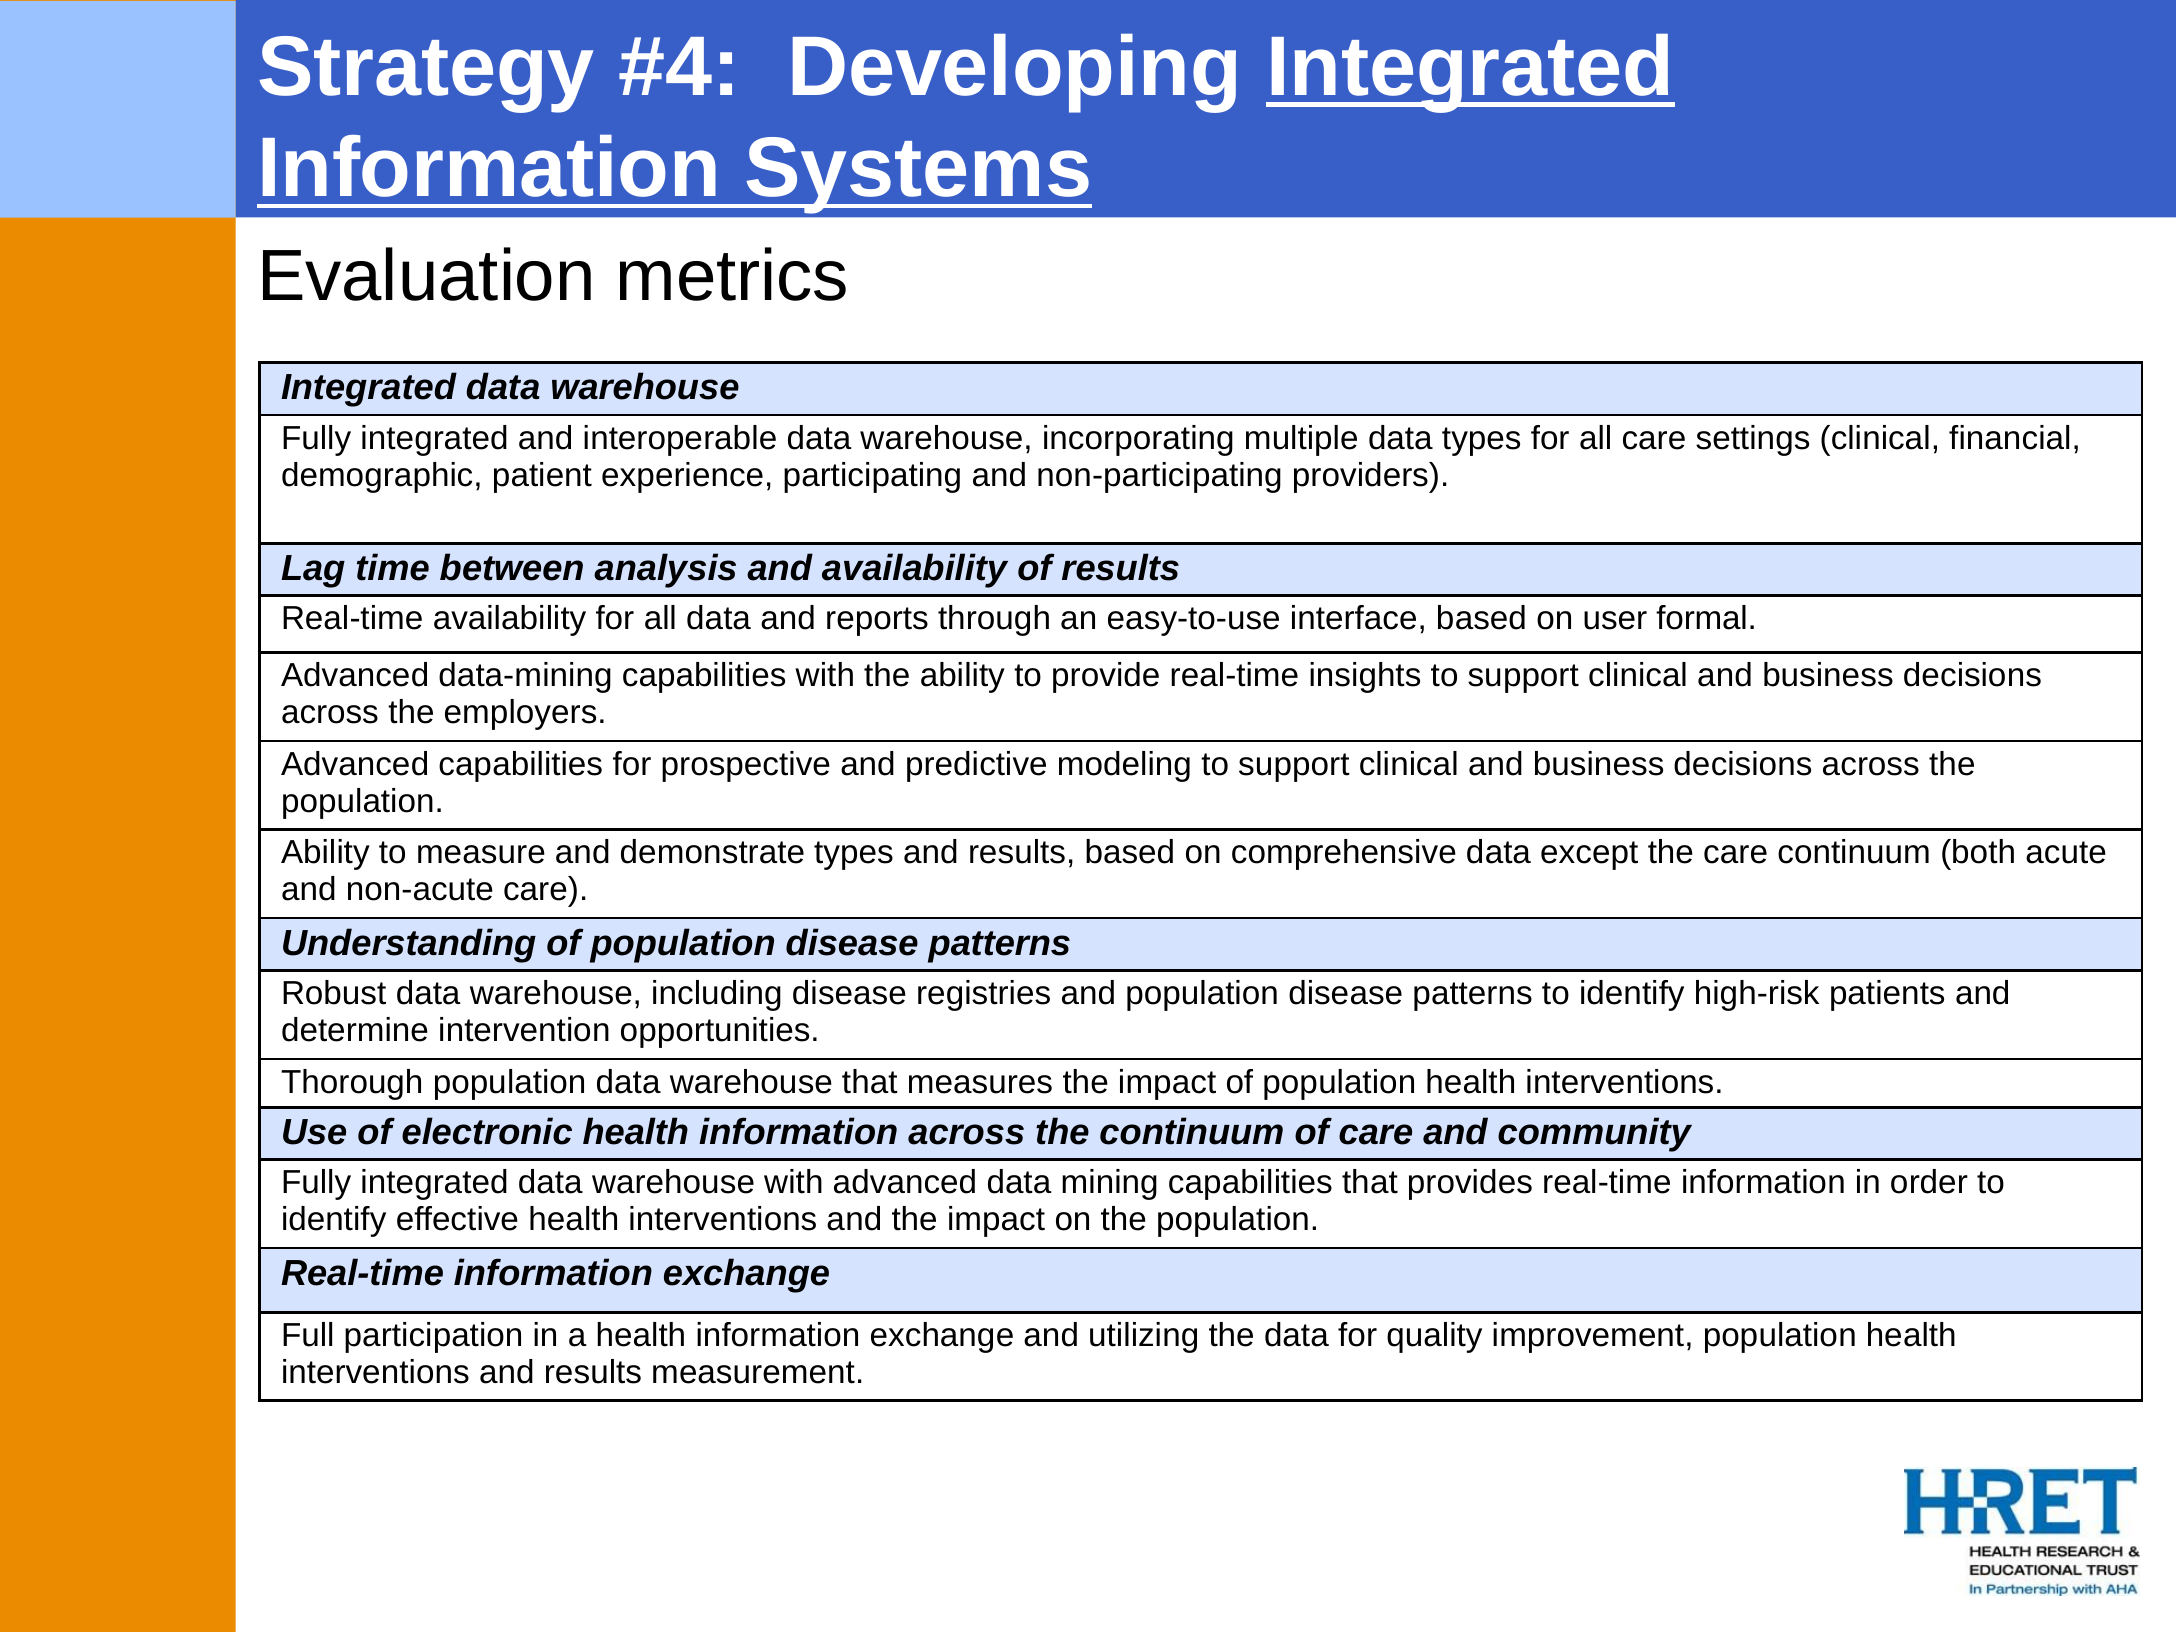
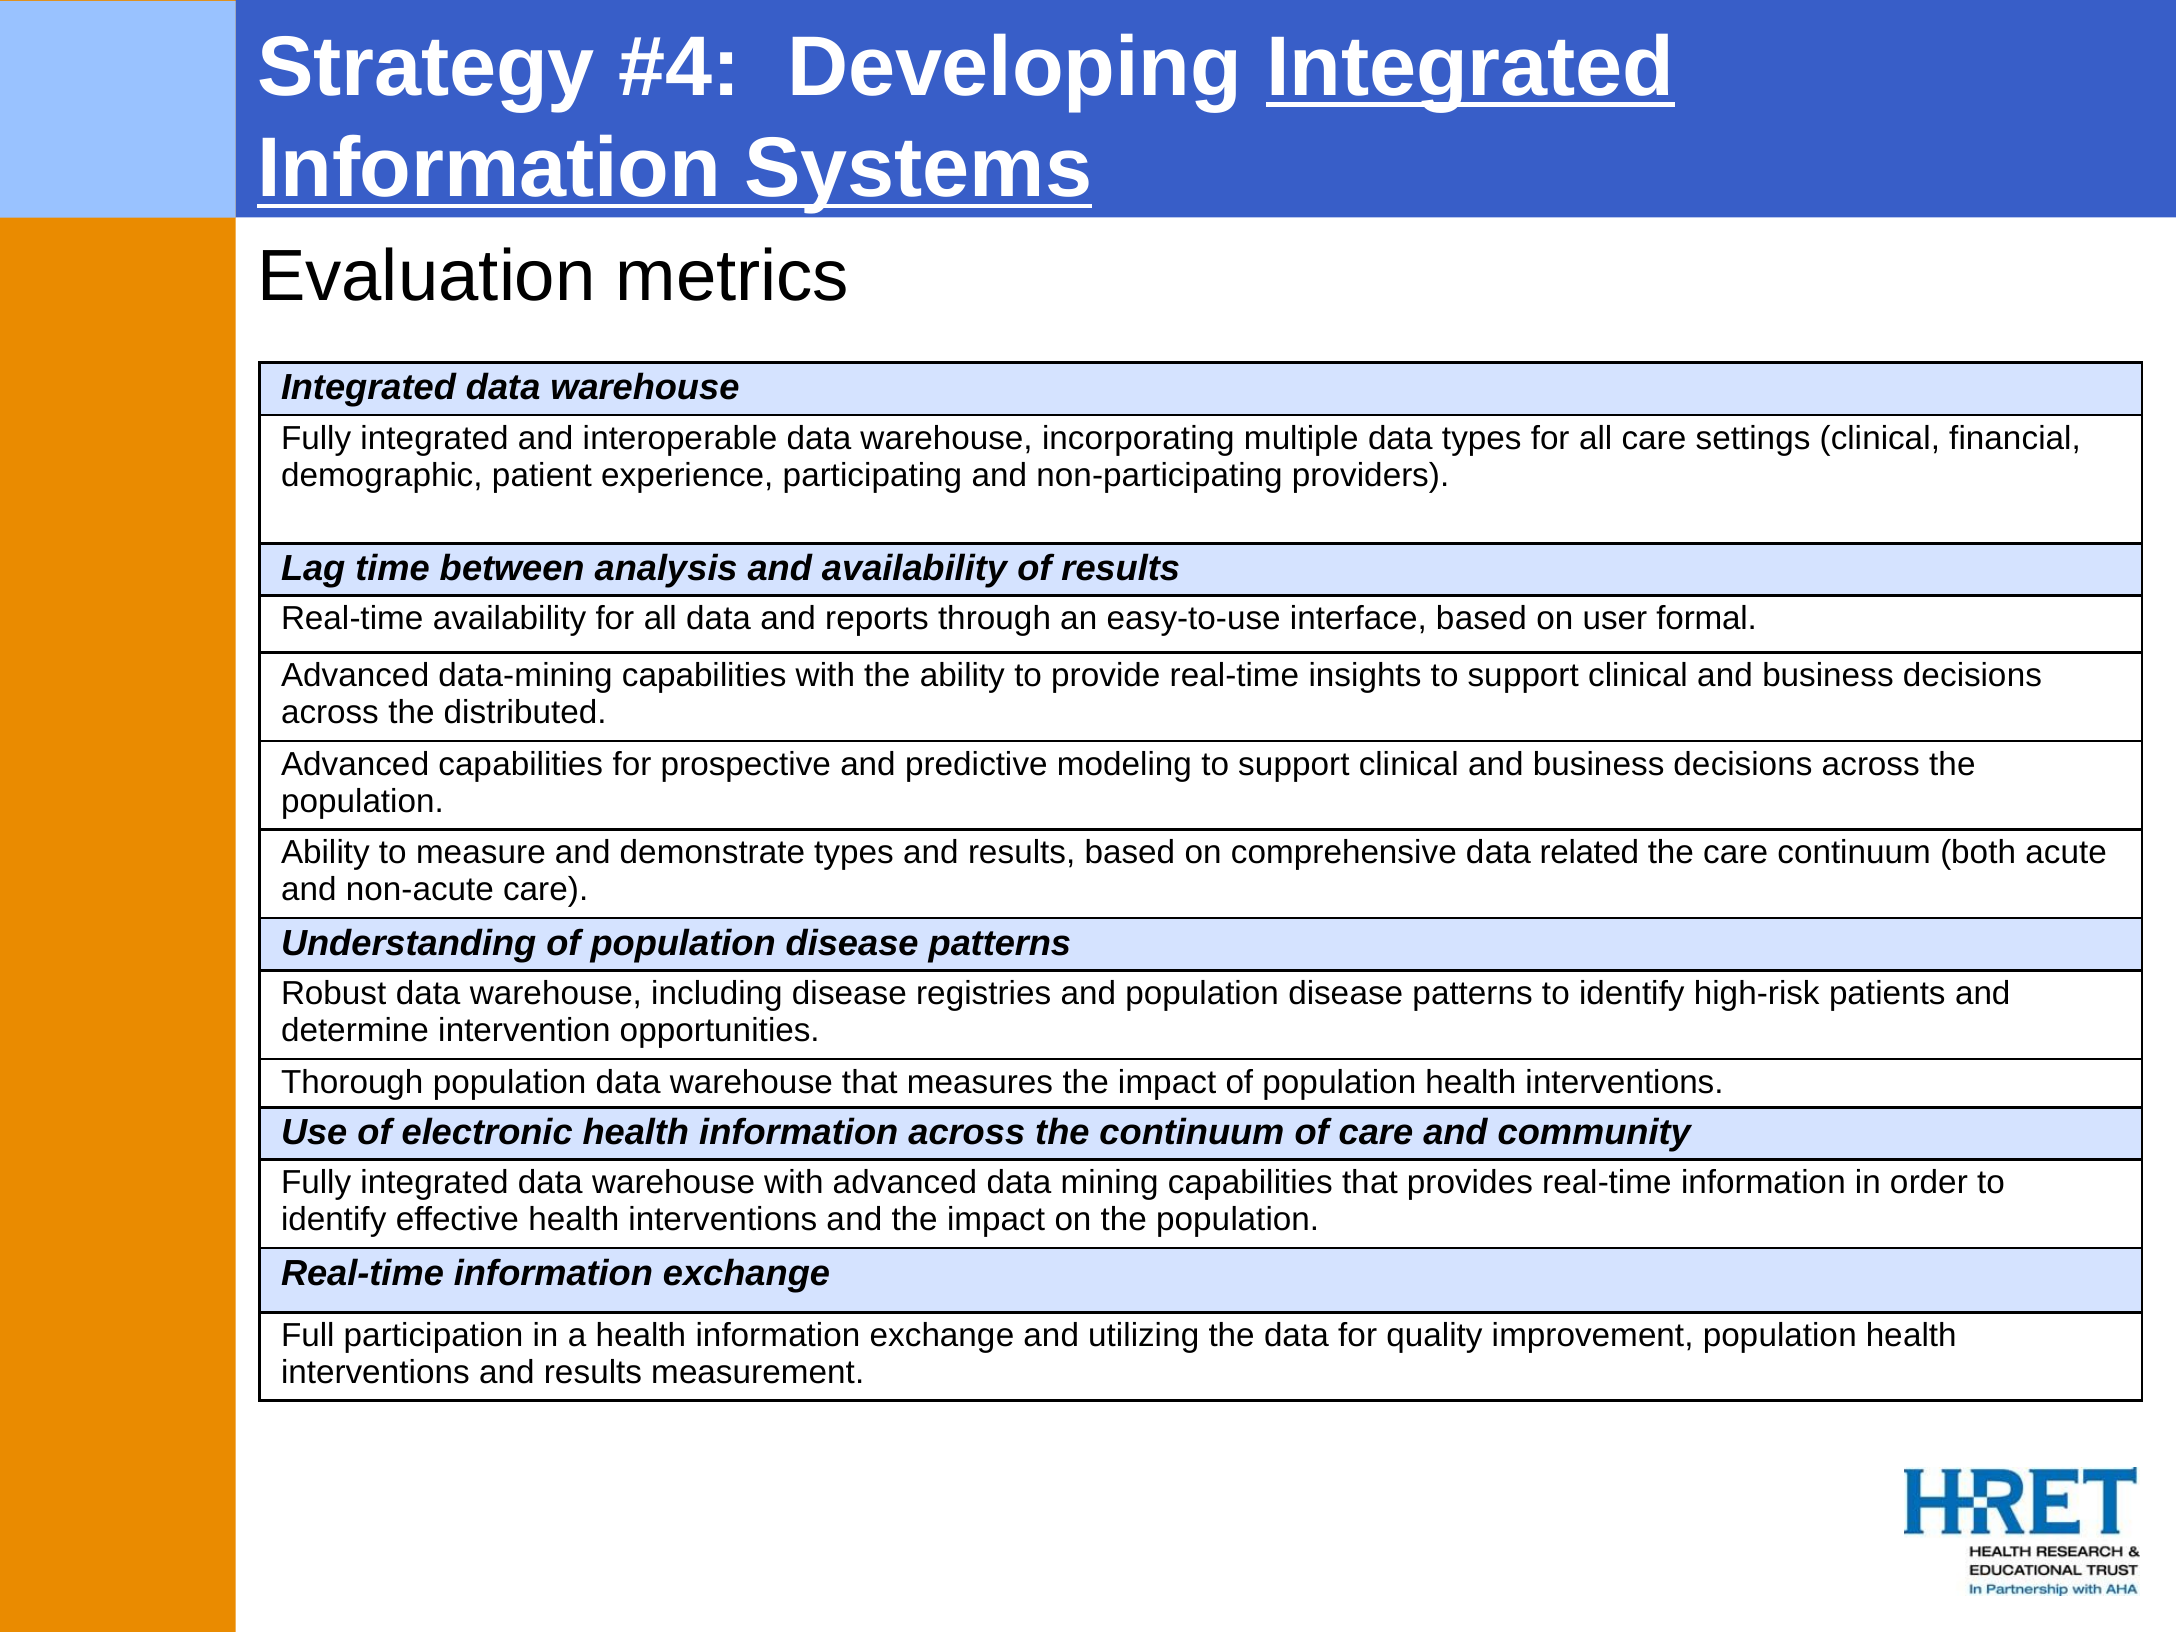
employers: employers -> distributed
except: except -> related
